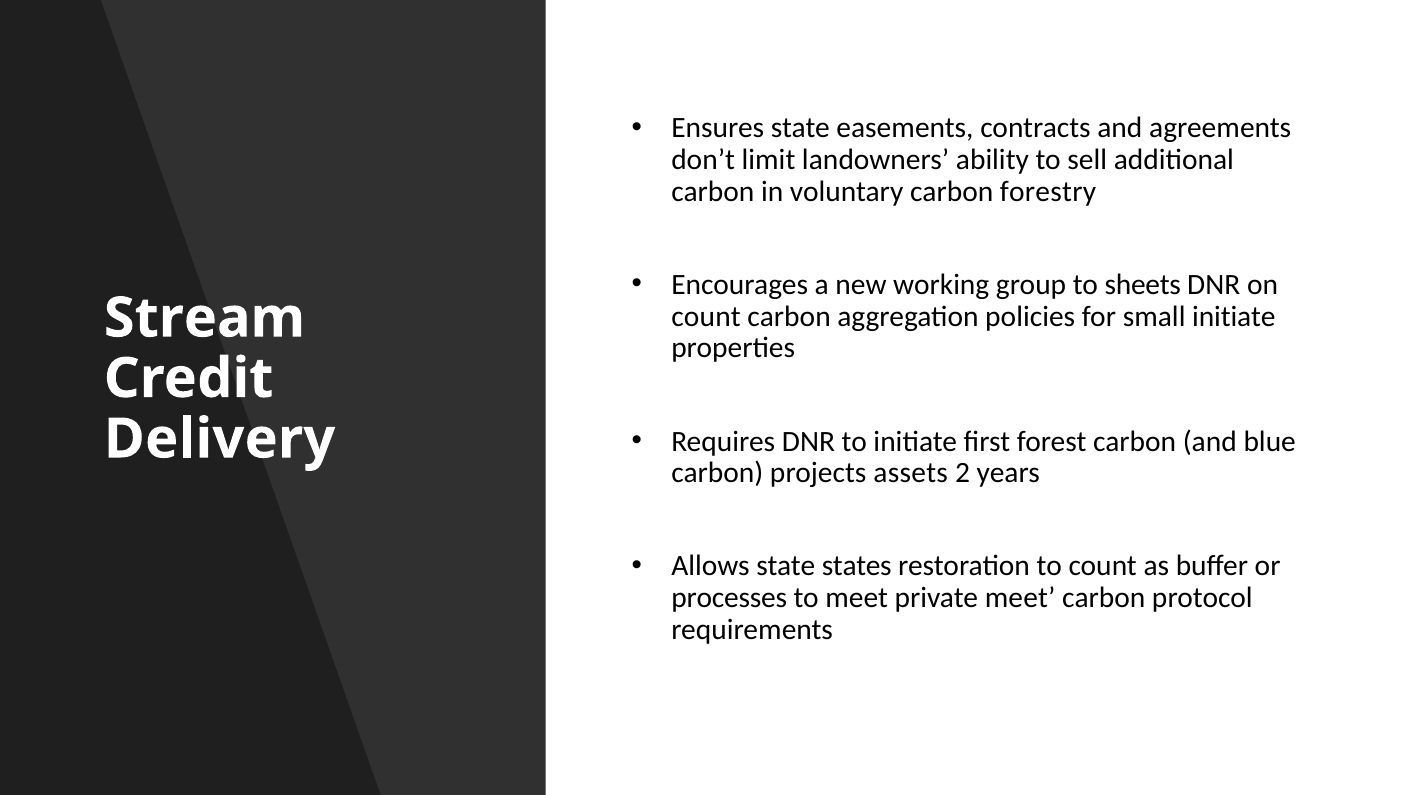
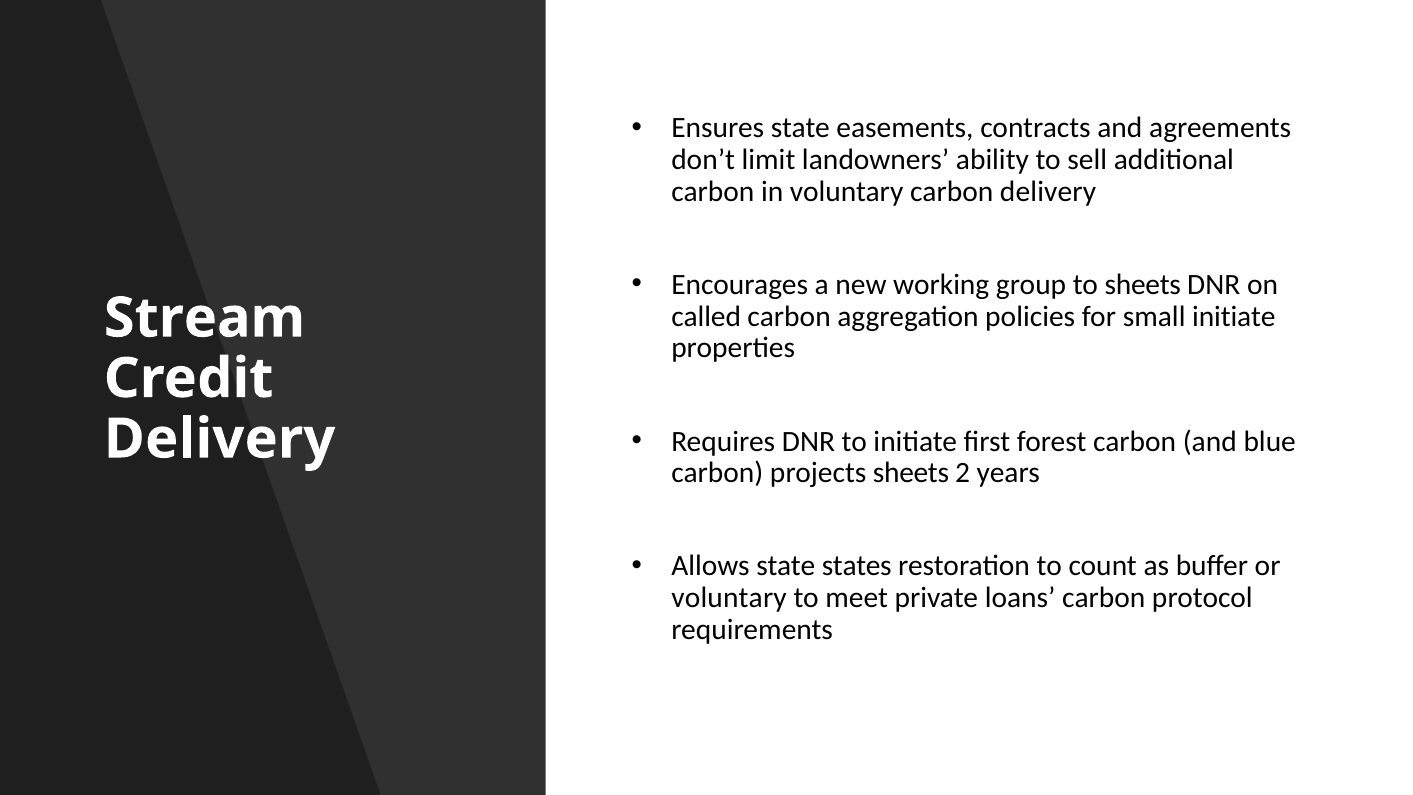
carbon forestry: forestry -> delivery
count at (706, 316): count -> called
projects assets: assets -> sheets
processes at (729, 598): processes -> voluntary
private meet: meet -> loans
